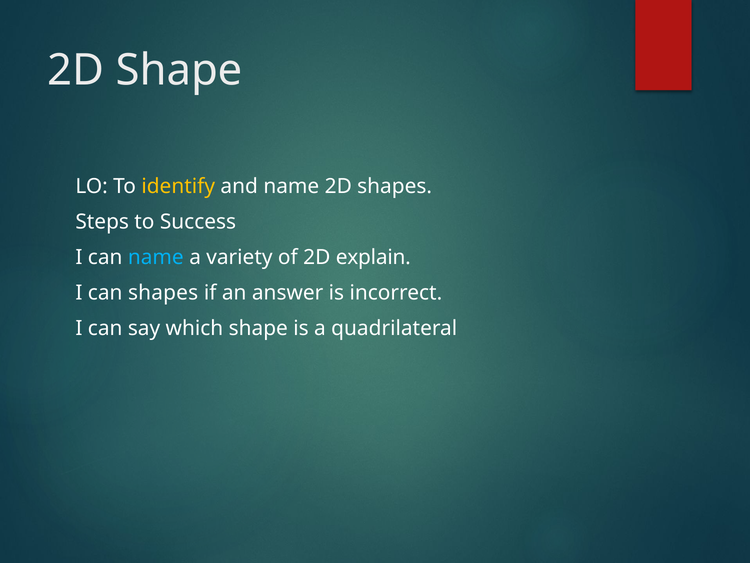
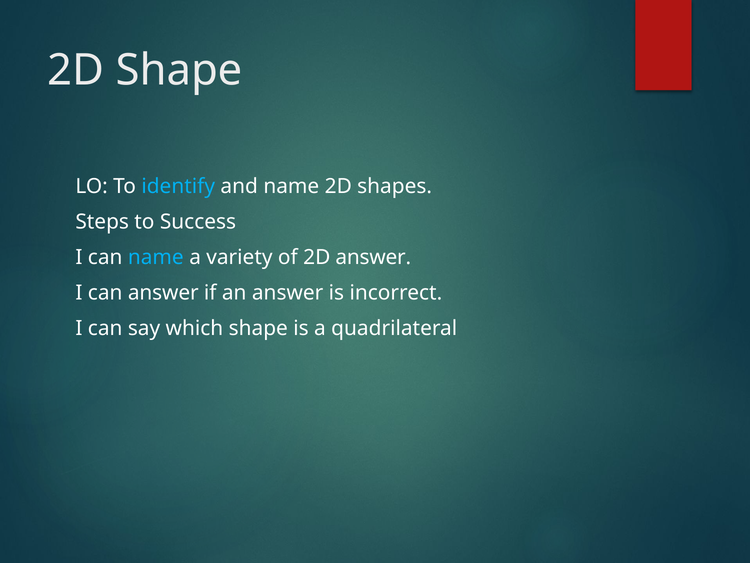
identify colour: yellow -> light blue
2D explain: explain -> answer
can shapes: shapes -> answer
